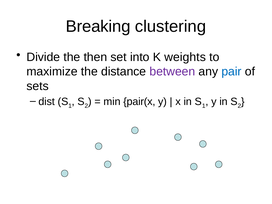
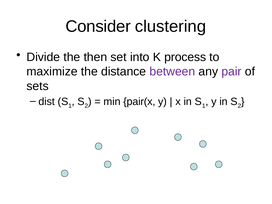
Breaking: Breaking -> Consider
weights: weights -> process
pair colour: blue -> purple
